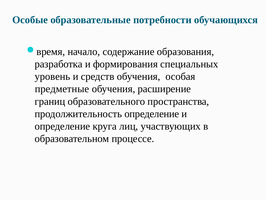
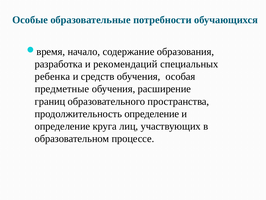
формирования: формирования -> рекомендаций
уровень: уровень -> ребенка
